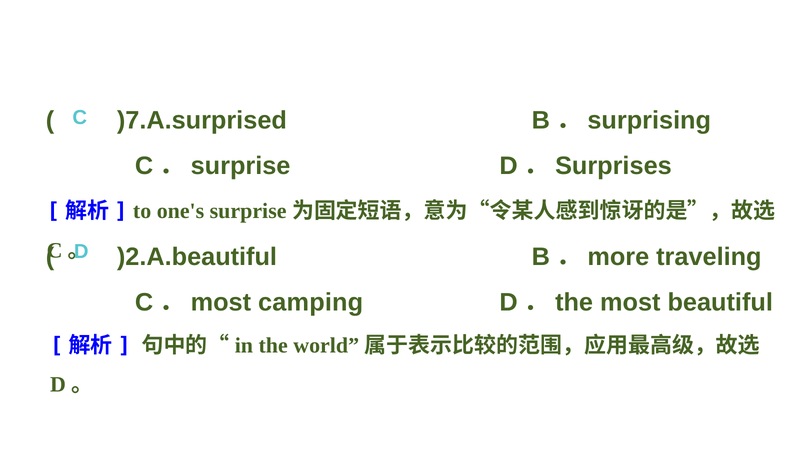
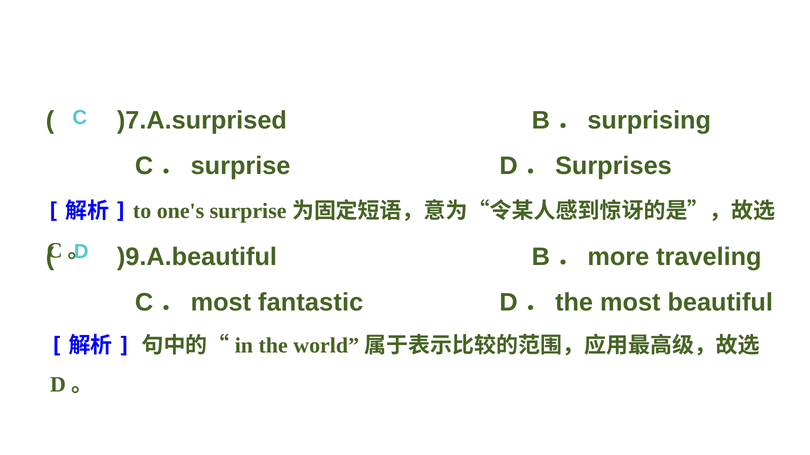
)2.A.beautiful: )2.A.beautiful -> )9.A.beautiful
camping: camping -> fantastic
